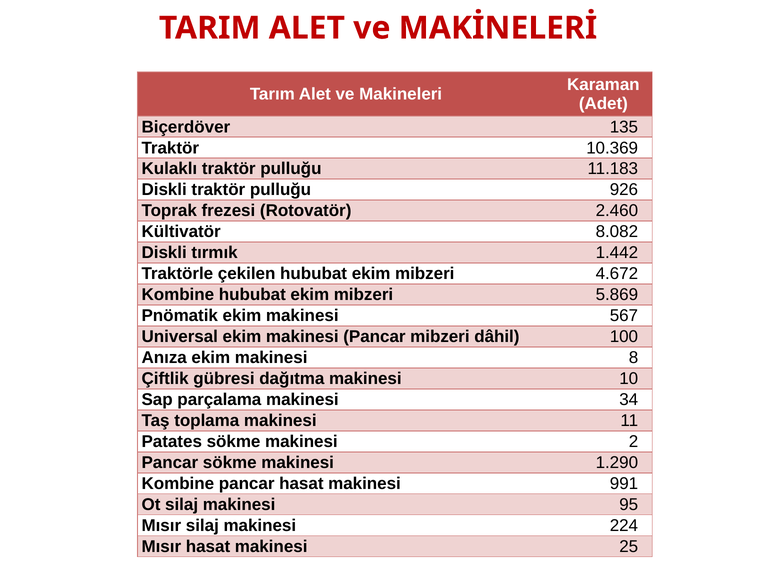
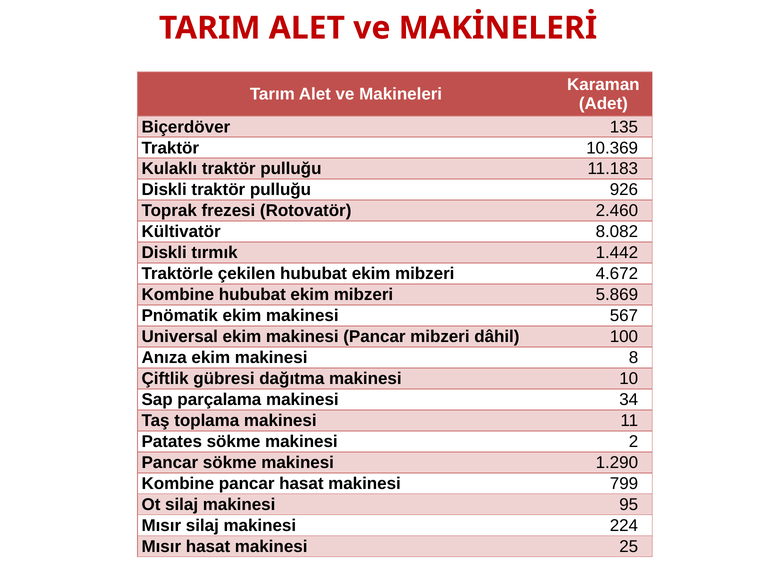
991: 991 -> 799
